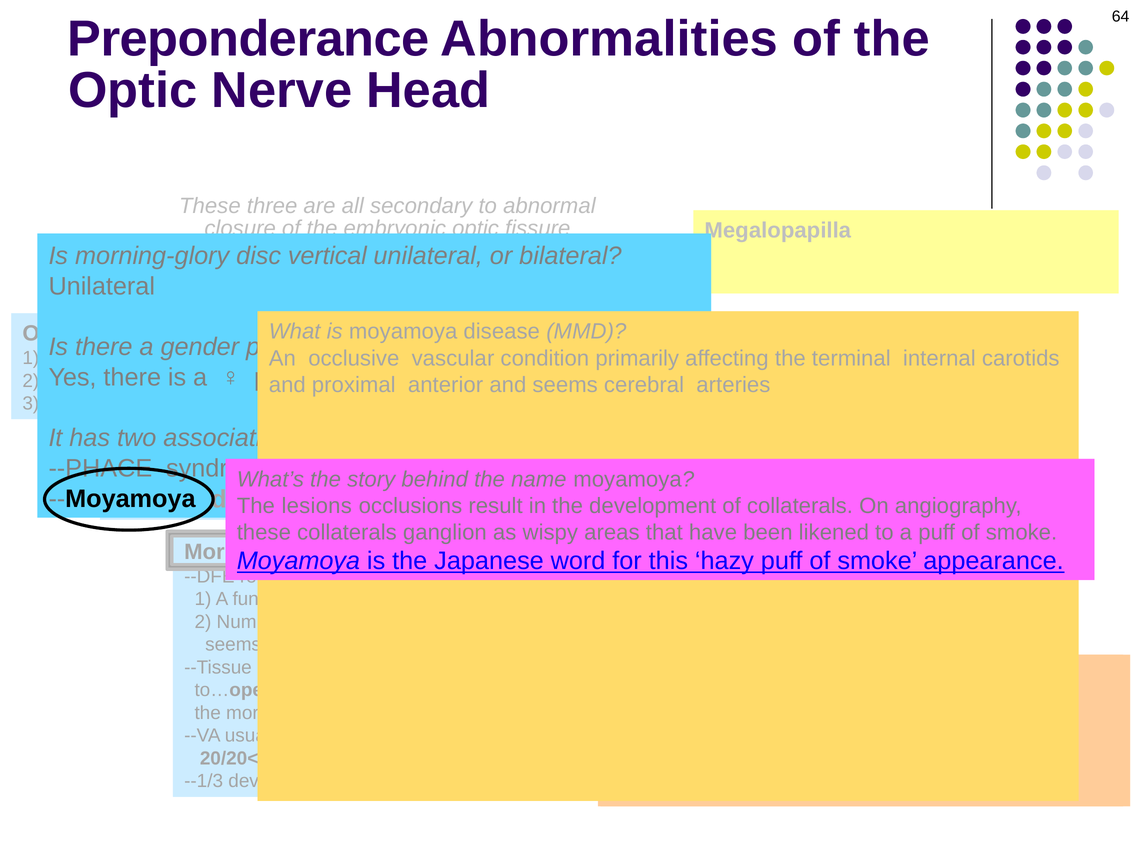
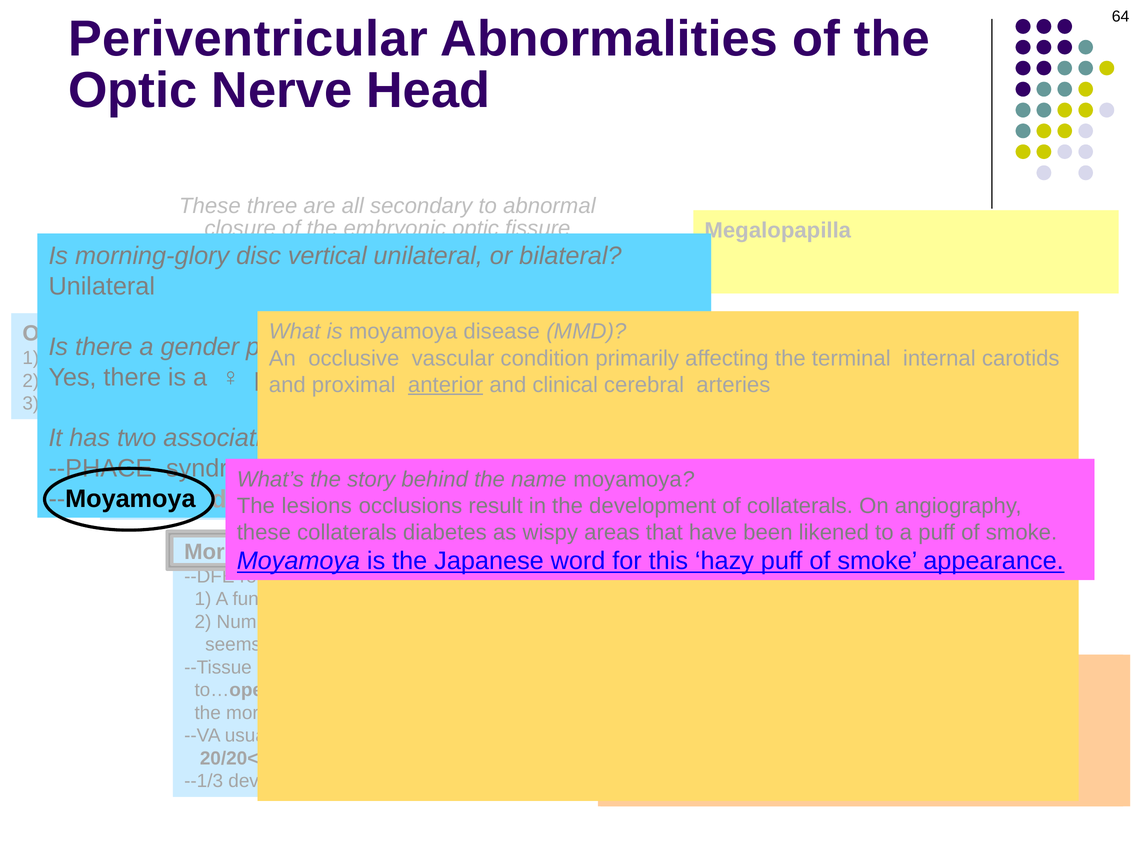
Preponderance at (248, 39): Preponderance -> Periventricular
anterior underline: none -> present
and seems: seems -> clinical
ganglion: ganglion -> diabetes
